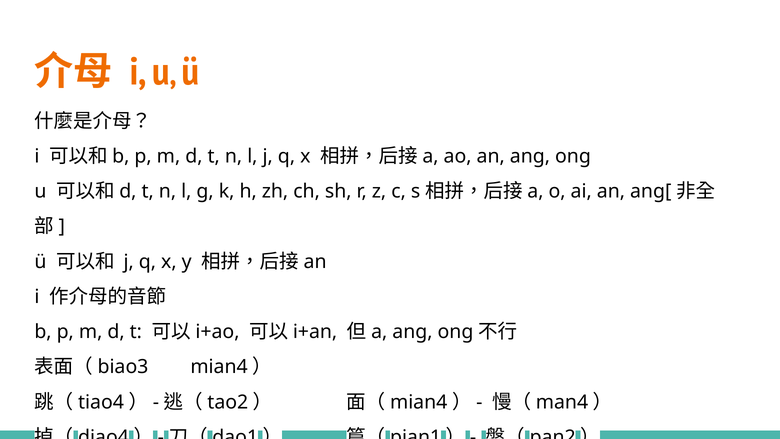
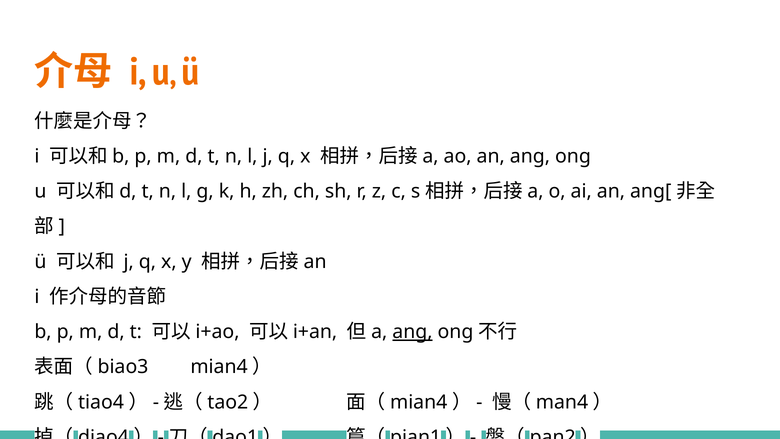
ang at (412, 332) underline: none -> present
